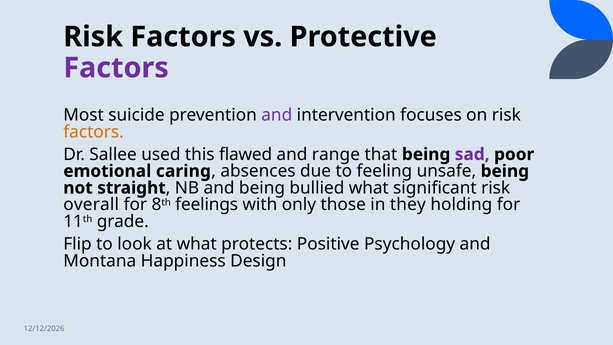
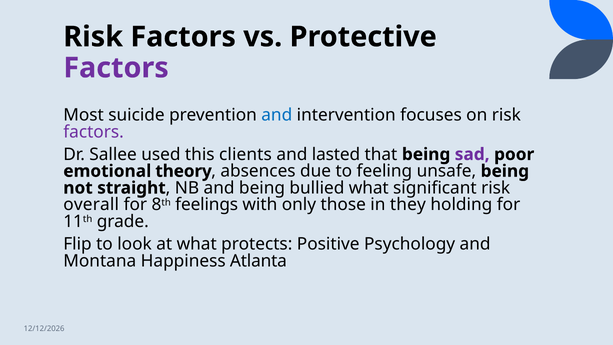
and at (277, 115) colour: purple -> blue
factors at (94, 132) colour: orange -> purple
flawed: flawed -> clients
range: range -> lasted
caring: caring -> theory
Design: Design -> Atlanta
